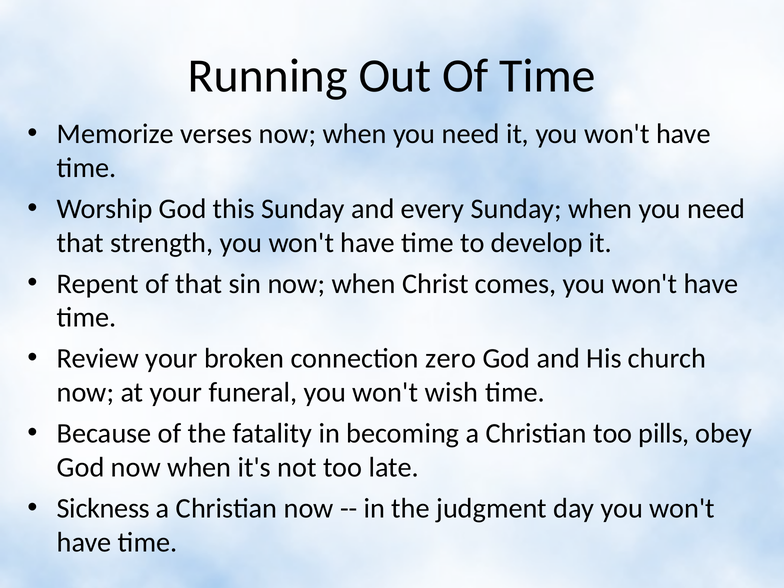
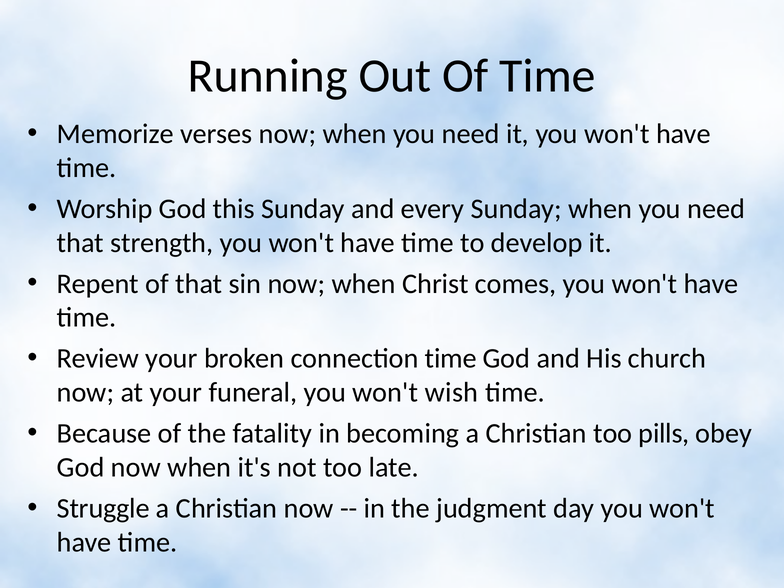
connection zero: zero -> time
Sickness: Sickness -> Struggle
